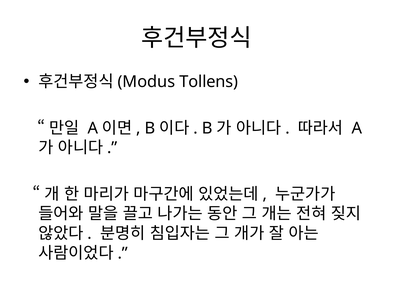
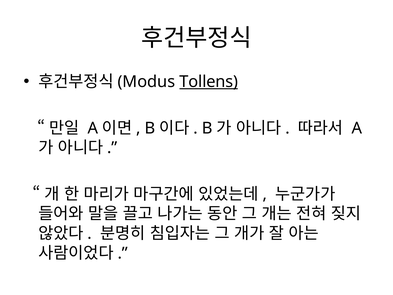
Tollens underline: none -> present
